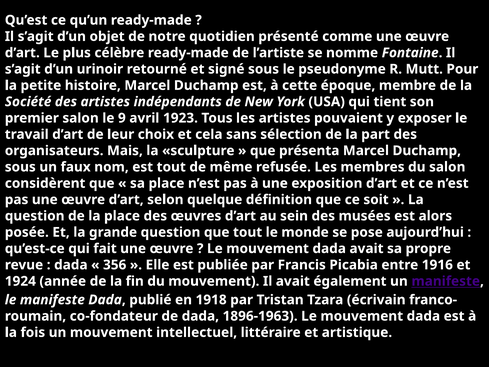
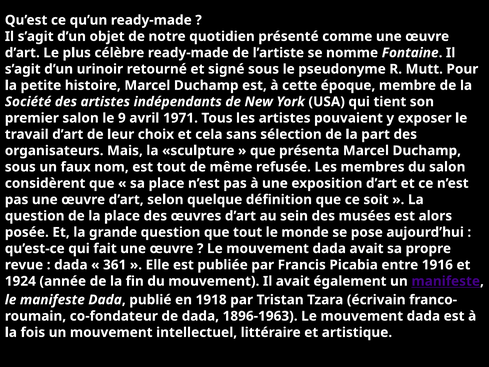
1923: 1923 -> 1971
356: 356 -> 361
